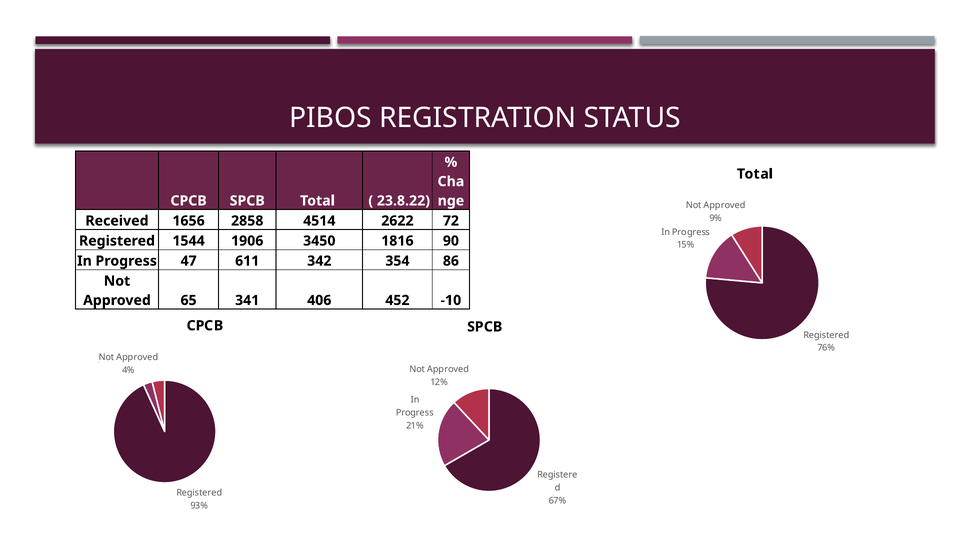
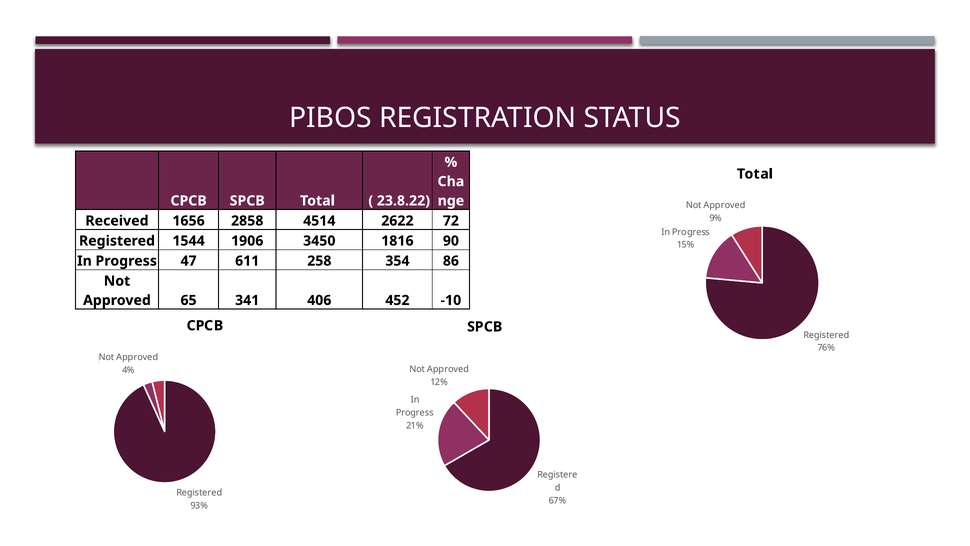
342: 342 -> 258
